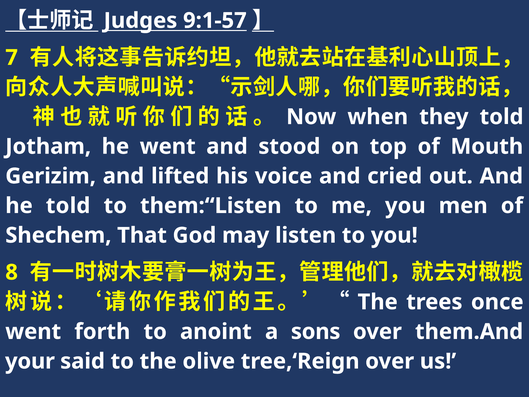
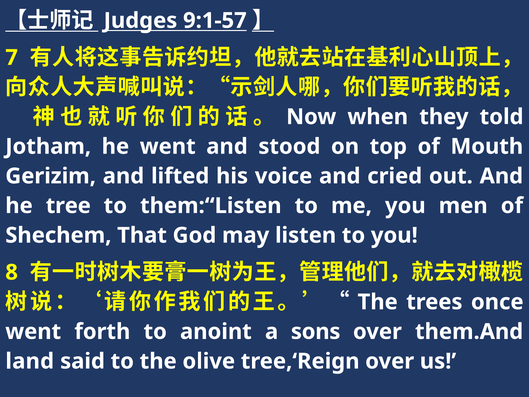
he told: told -> tree
your: your -> land
